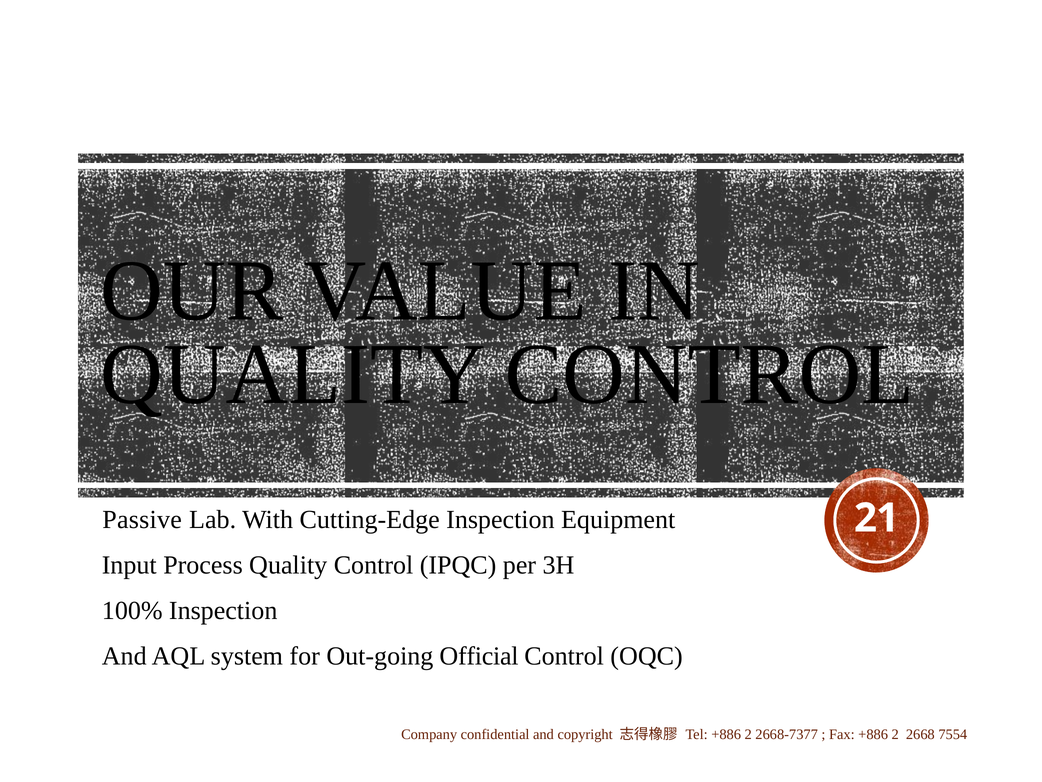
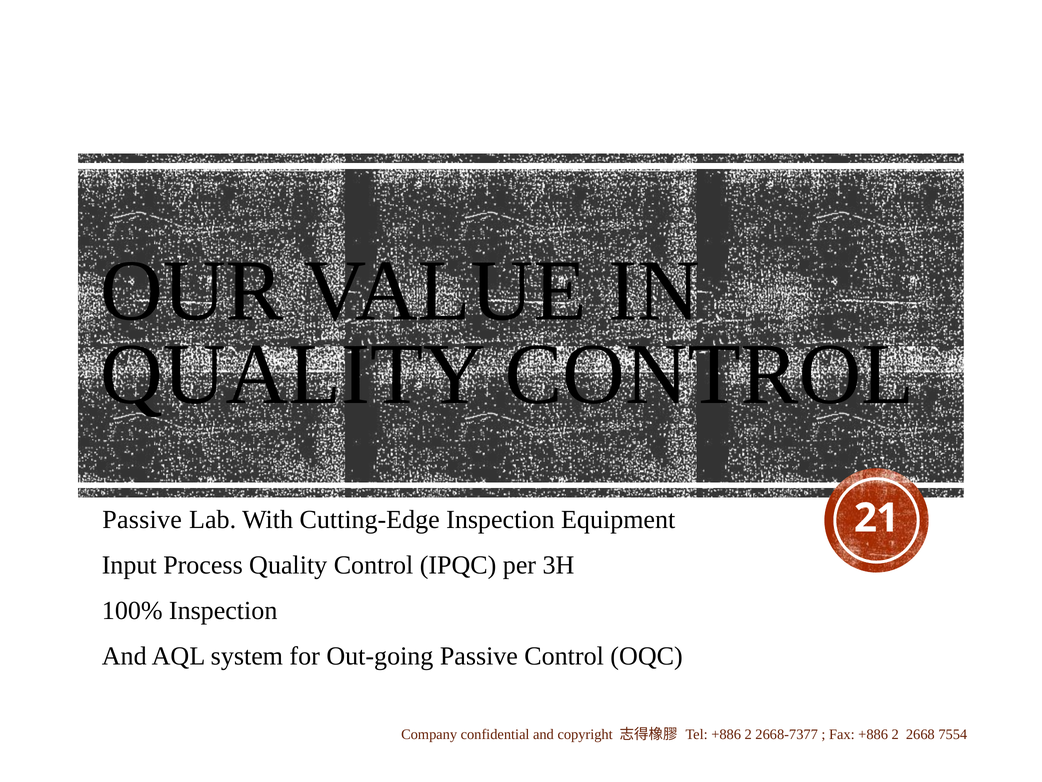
Out-going Official: Official -> Passive
